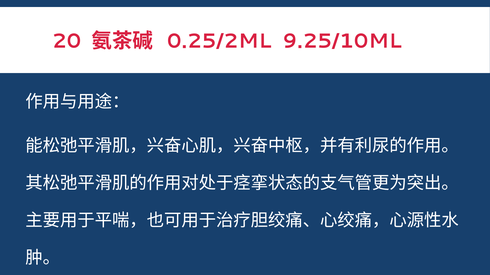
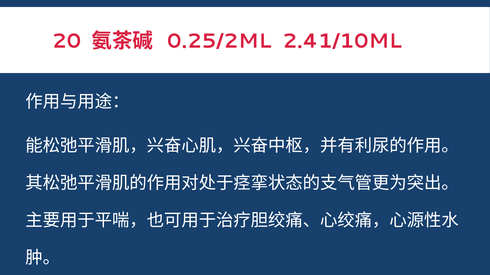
9.25/10ML: 9.25/10ML -> 2.41/10ML
